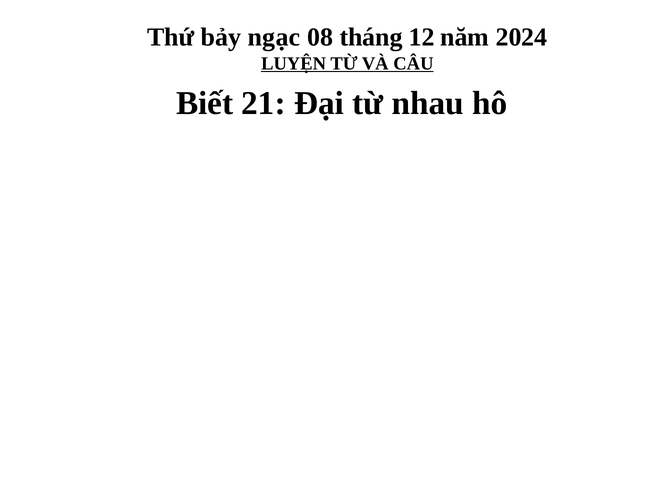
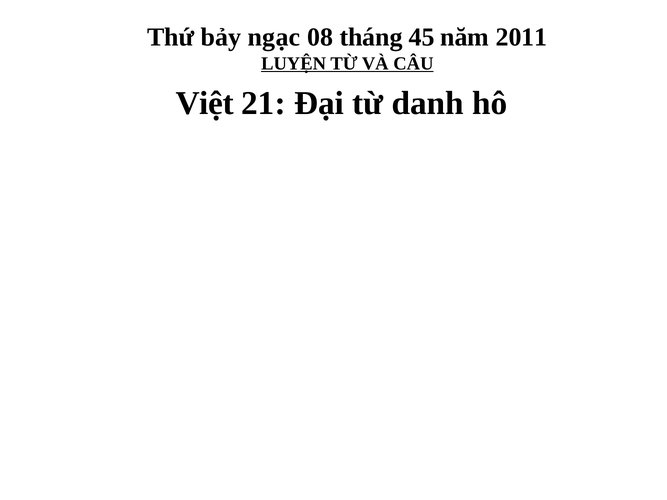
12: 12 -> 45
2024: 2024 -> 2011
Biết: Biết -> Việt
nhau: nhau -> danh
